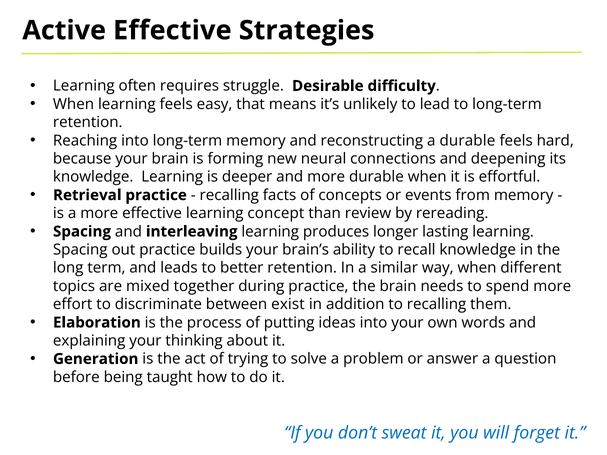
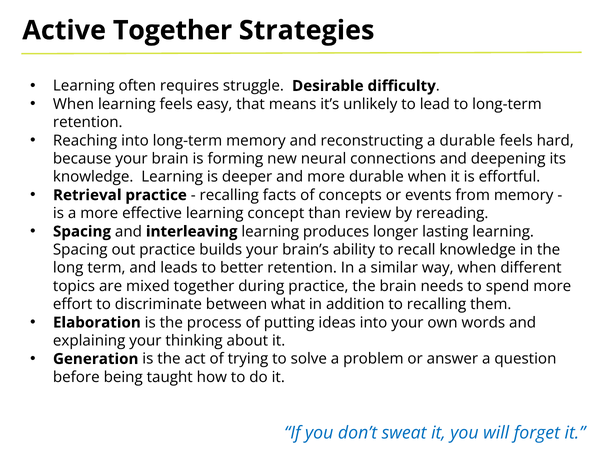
Active Effective: Effective -> Together
exist: exist -> what
